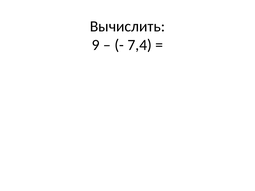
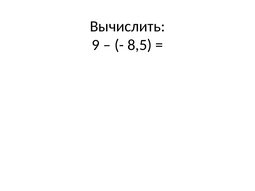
7,4: 7,4 -> 8,5
